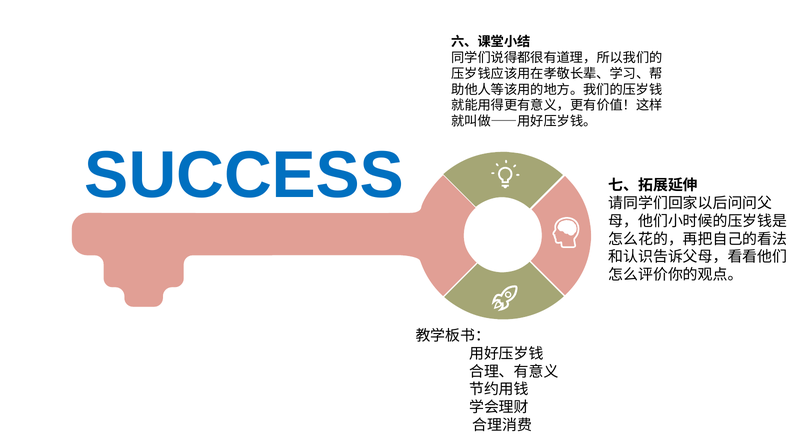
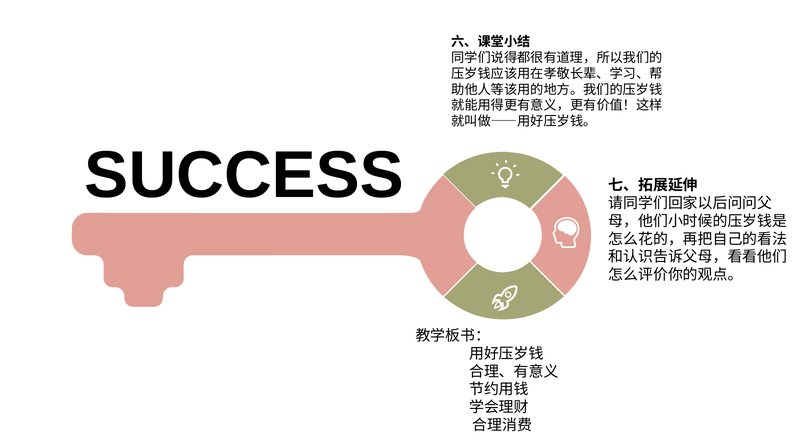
SUCCESS colour: blue -> black
